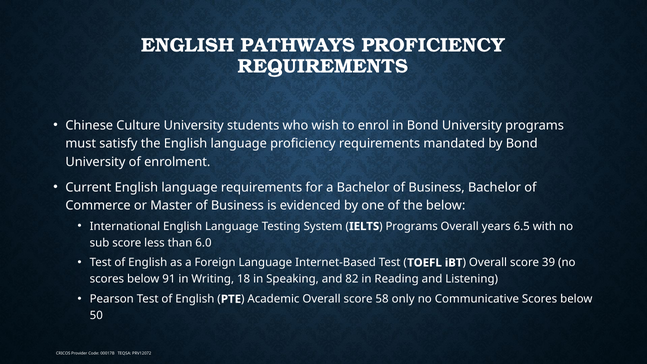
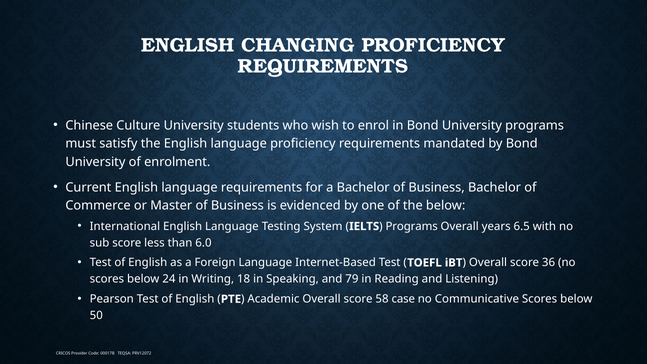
PATHWAYS: PATHWAYS -> CHANGING
39: 39 -> 36
91: 91 -> 24
82: 82 -> 79
only: only -> case
